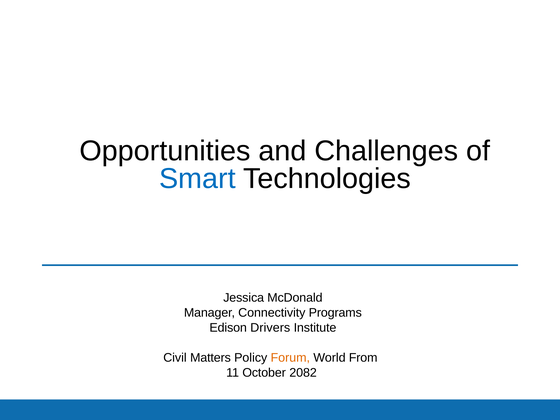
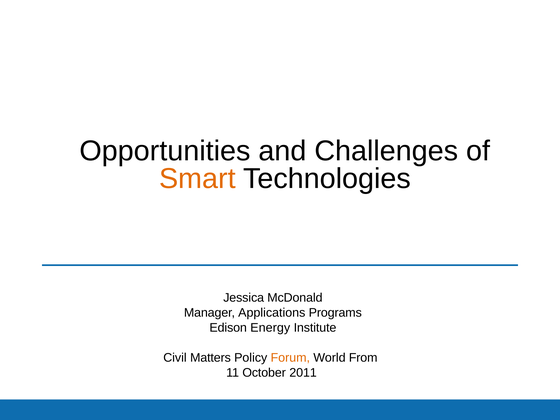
Smart colour: blue -> orange
Connectivity: Connectivity -> Applications
Drivers: Drivers -> Energy
2082: 2082 -> 2011
